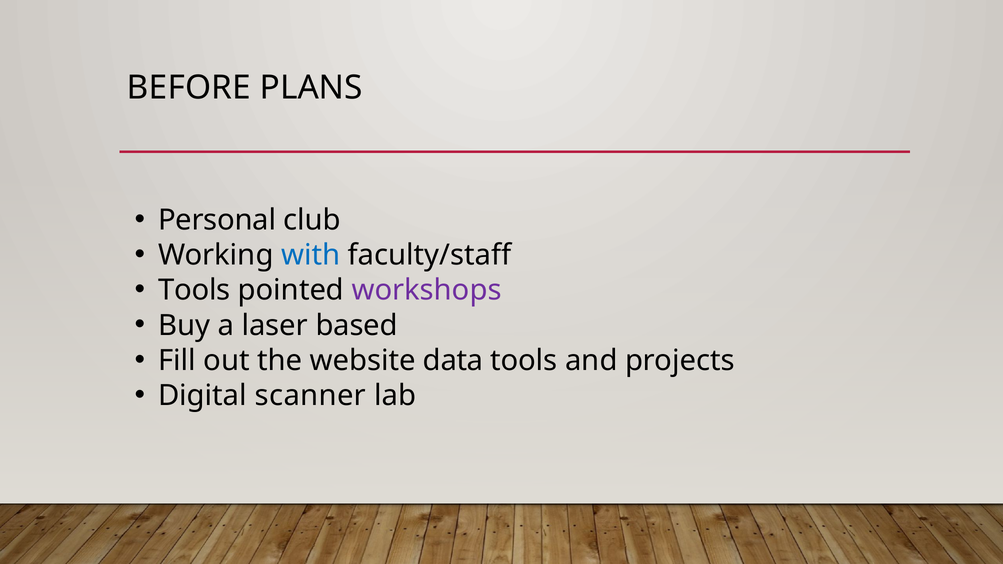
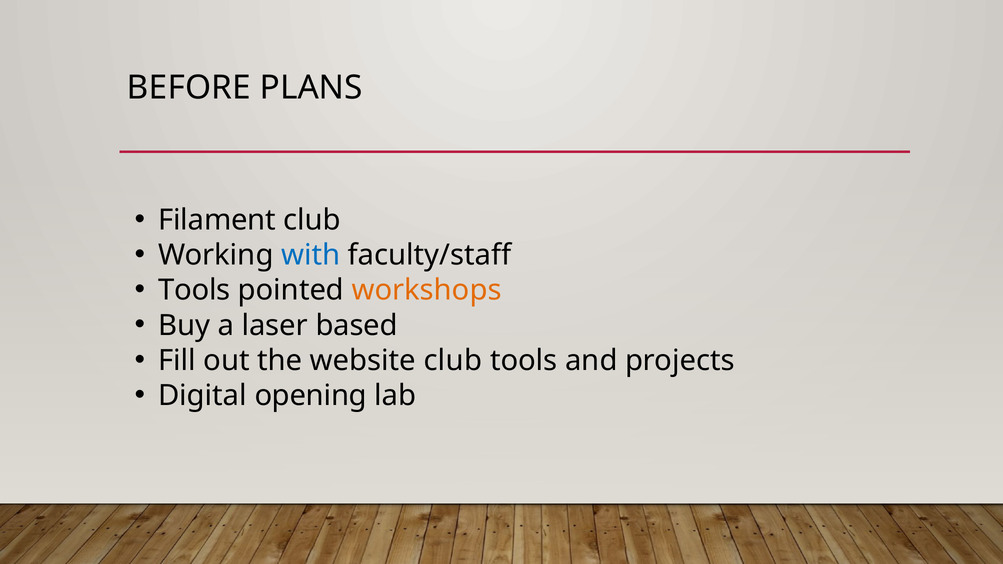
Personal: Personal -> Filament
workshops colour: purple -> orange
website data: data -> club
scanner: scanner -> opening
